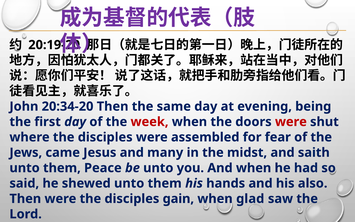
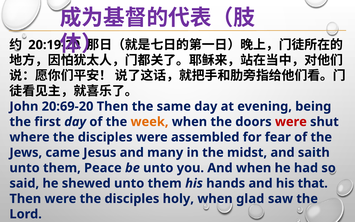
20:34-20: 20:34-20 -> 20:69-20
week colour: red -> orange
also: also -> that
gain: gain -> holy
